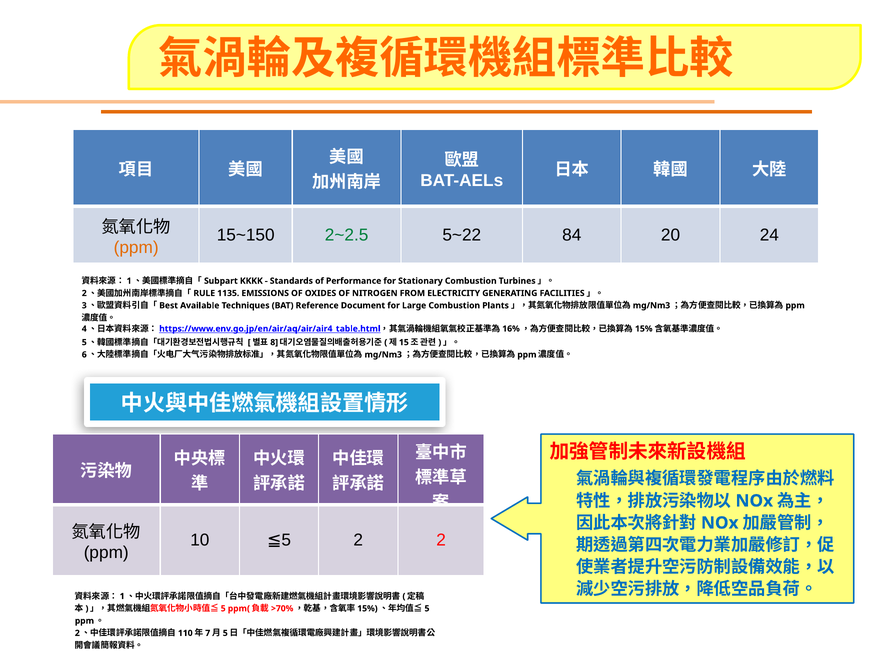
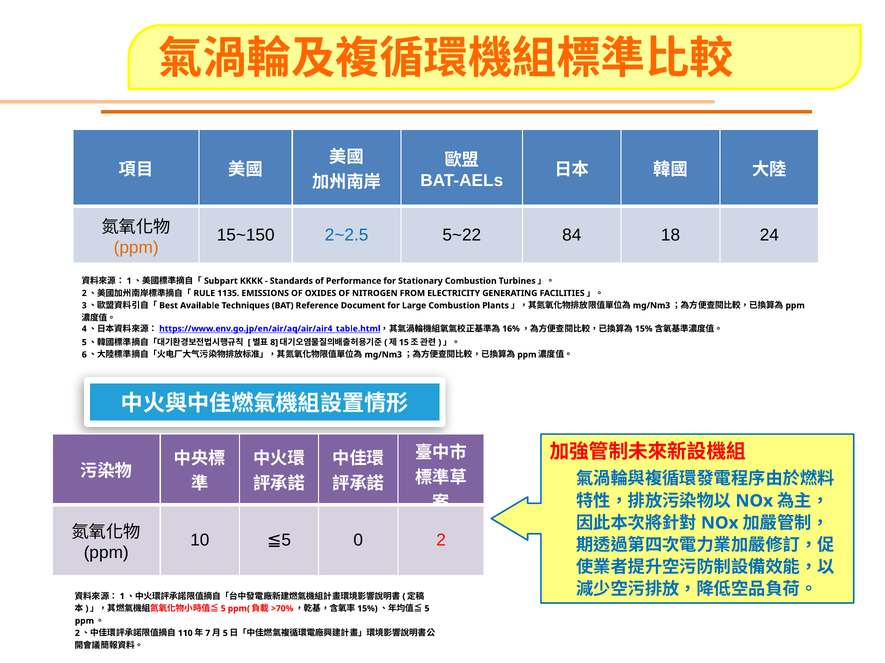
2~2.5 colour: green -> blue
20: 20 -> 18
≦5 2: 2 -> 0
